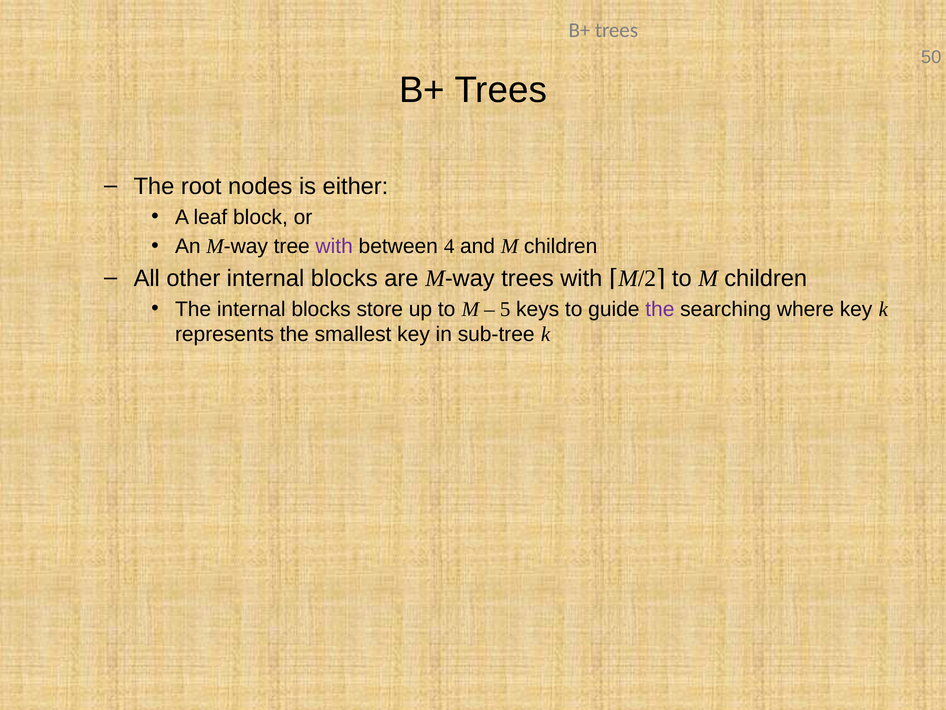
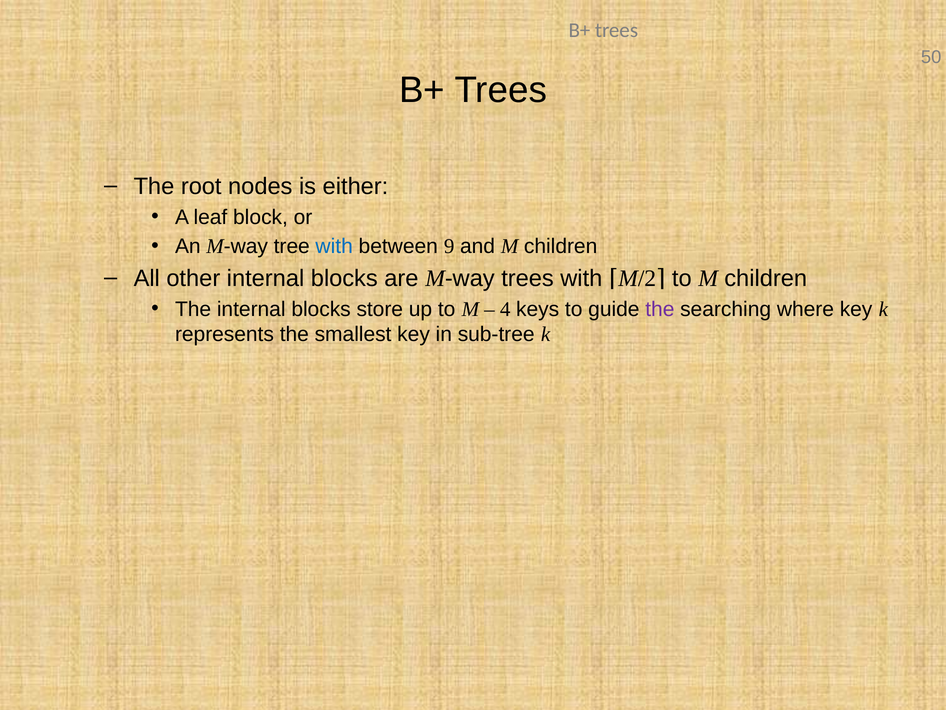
with at (334, 246) colour: purple -> blue
4: 4 -> 9
5: 5 -> 4
